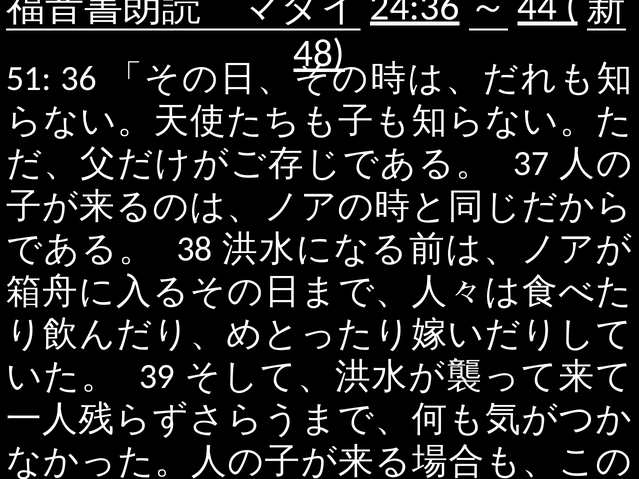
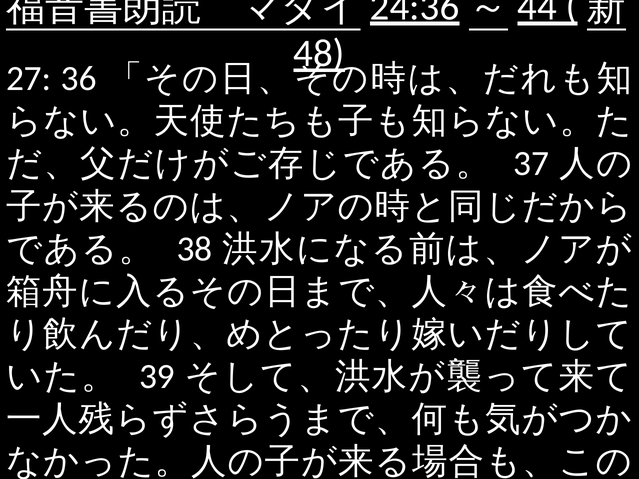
51: 51 -> 27
